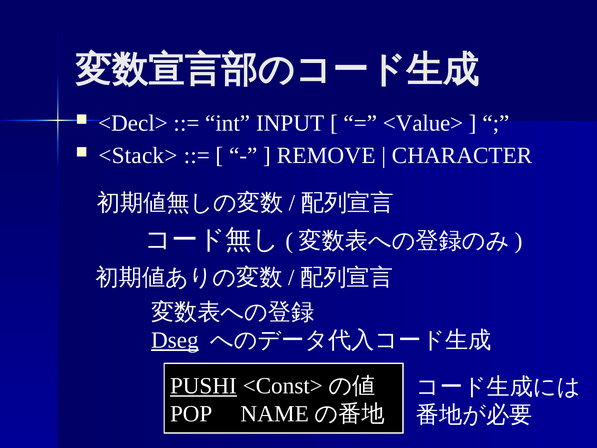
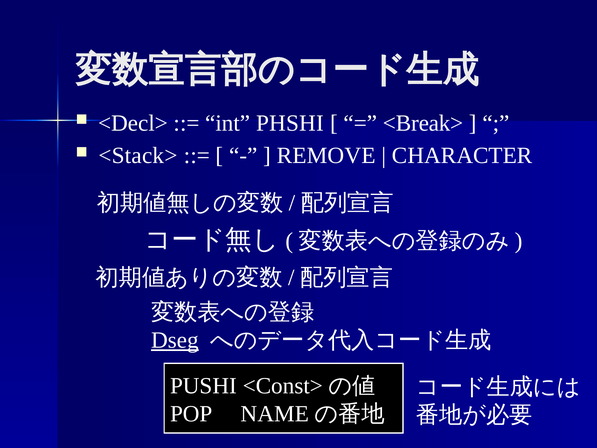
INPUT: INPUT -> PHSHI
<Value>: <Value> -> <Break>
PUSHI underline: present -> none
